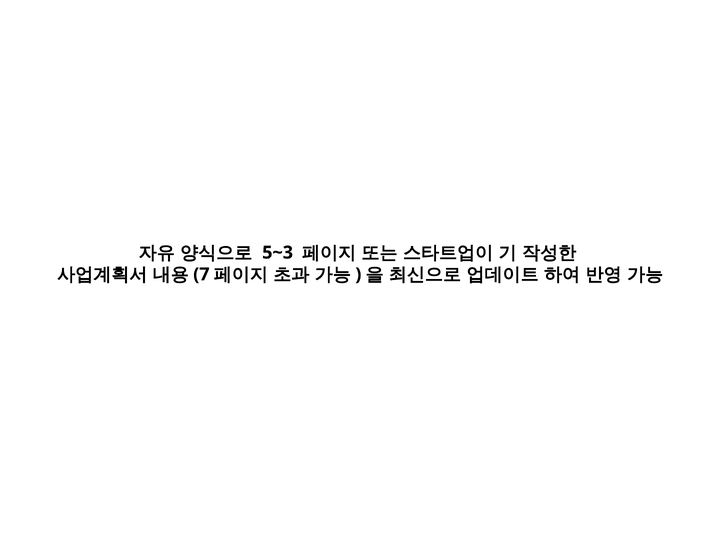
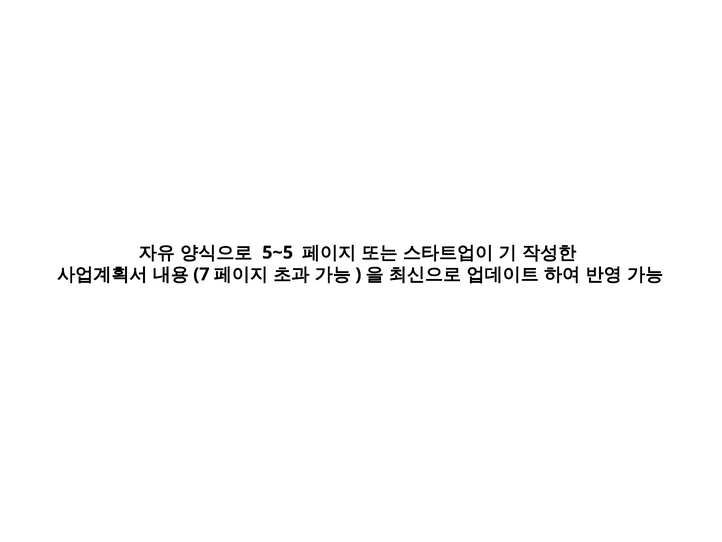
5~3: 5~3 -> 5~5
